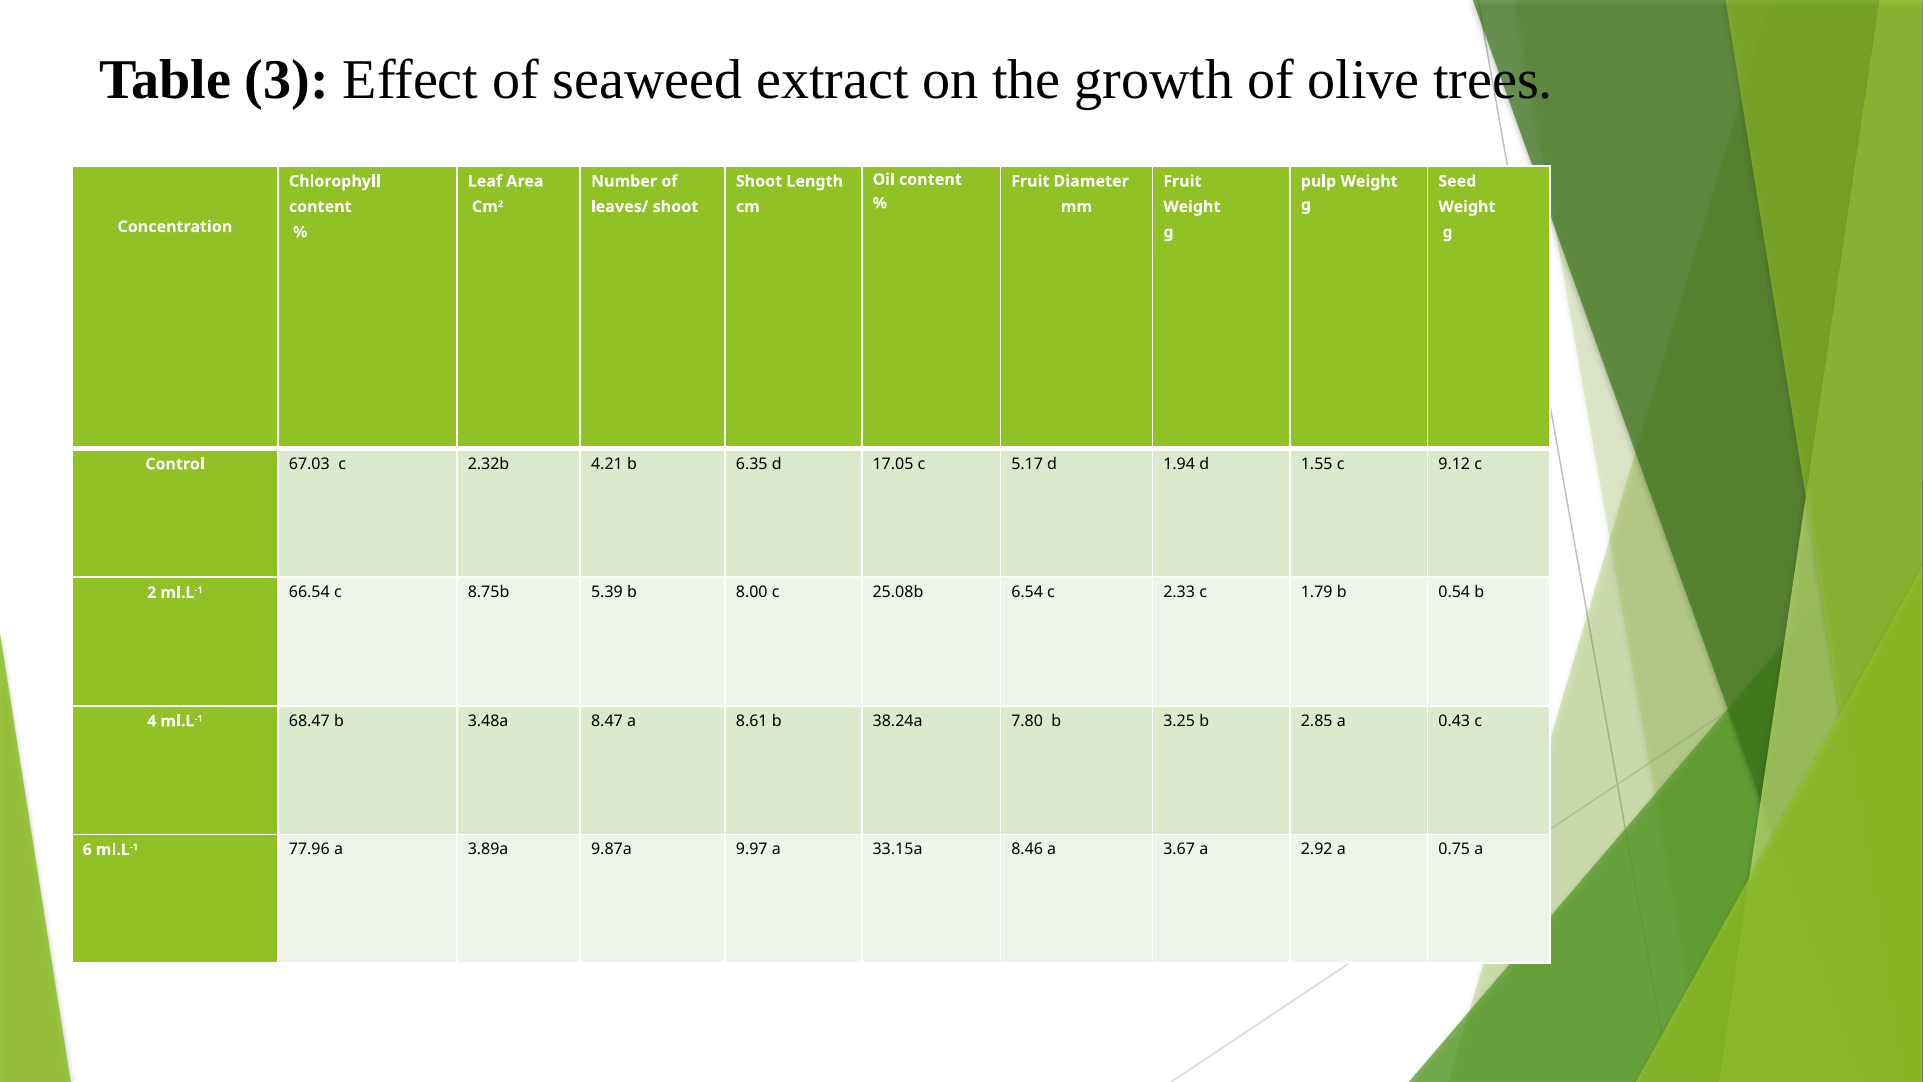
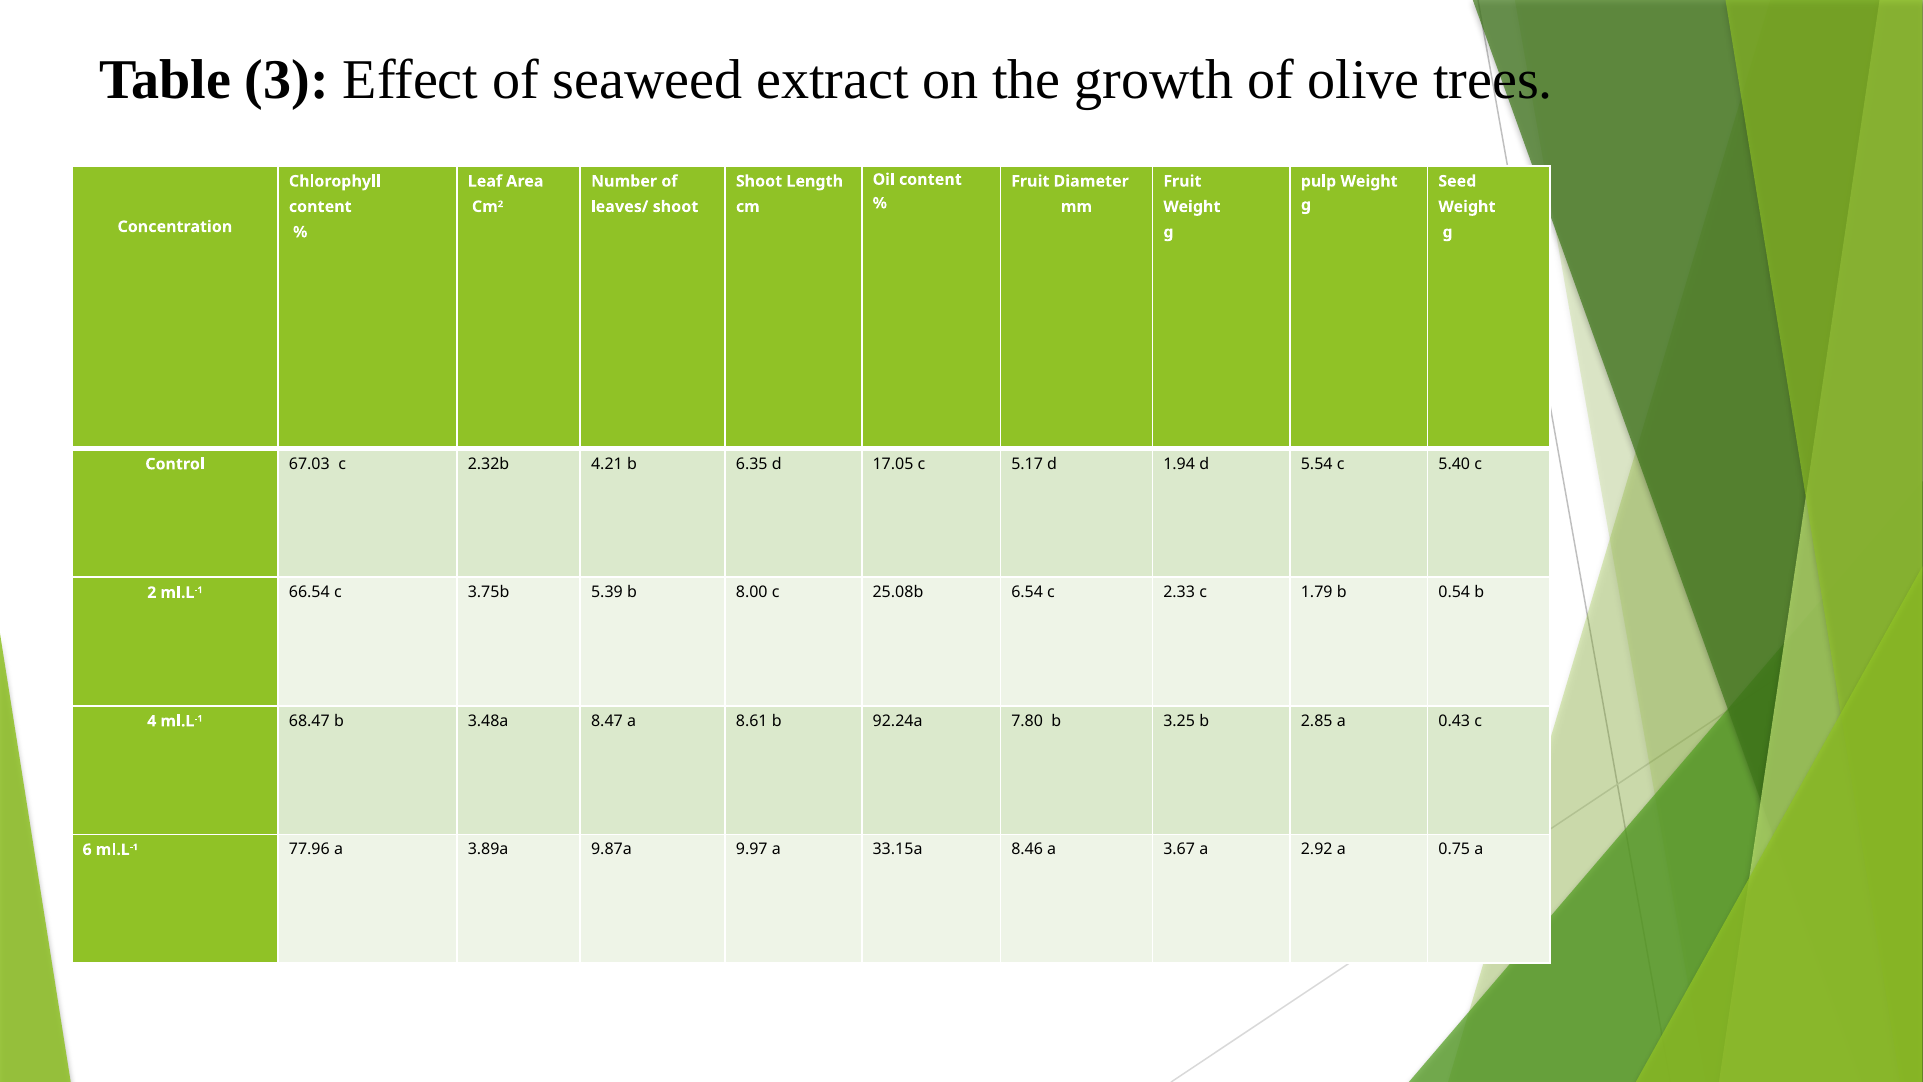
1.55: 1.55 -> 5.54
9.12: 9.12 -> 5.40
8.75b: 8.75b -> 3.75b
38.24a: 38.24a -> 92.24a
